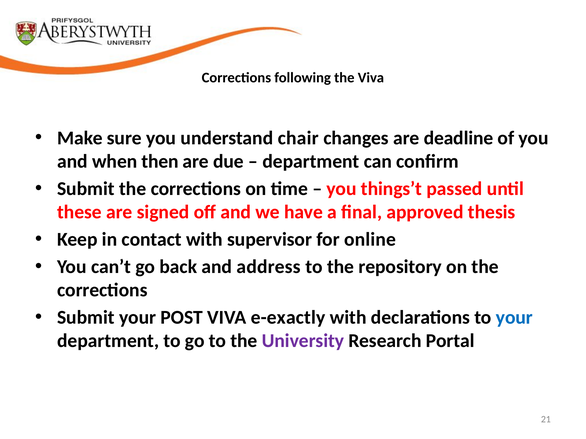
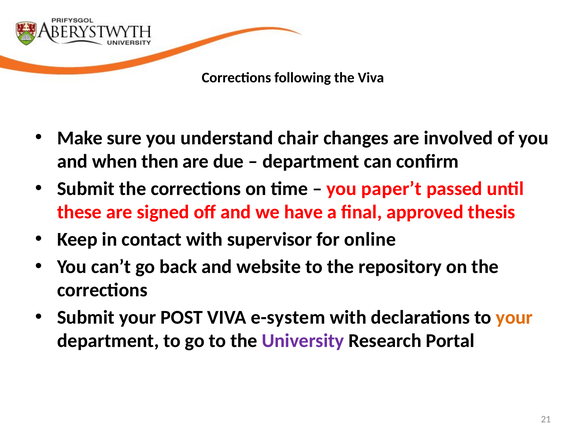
deadline: deadline -> involved
things’t: things’t -> paper’t
address: address -> website
e-exactly: e-exactly -> e-system
your at (514, 318) colour: blue -> orange
